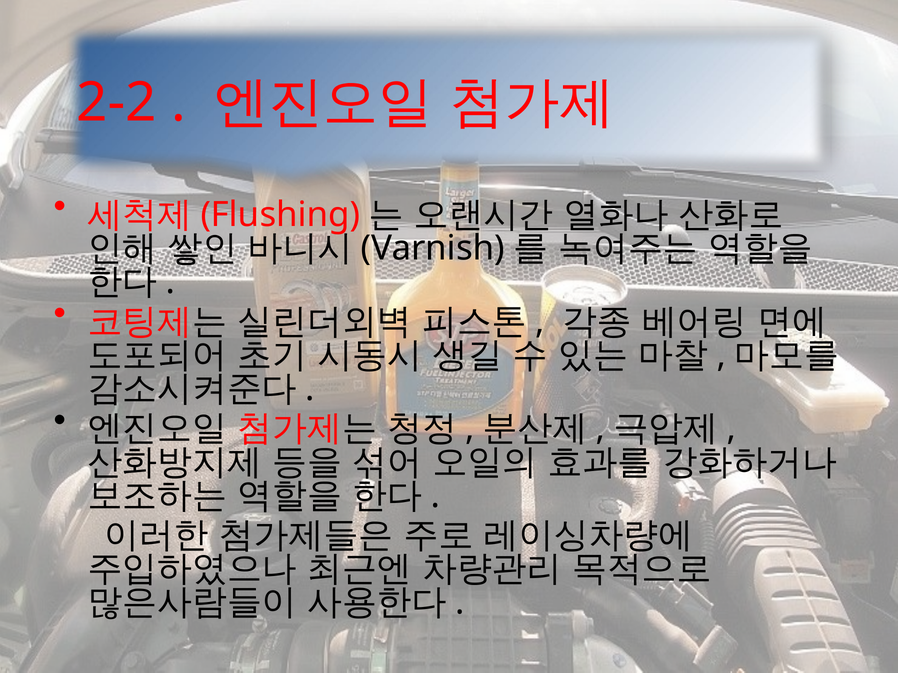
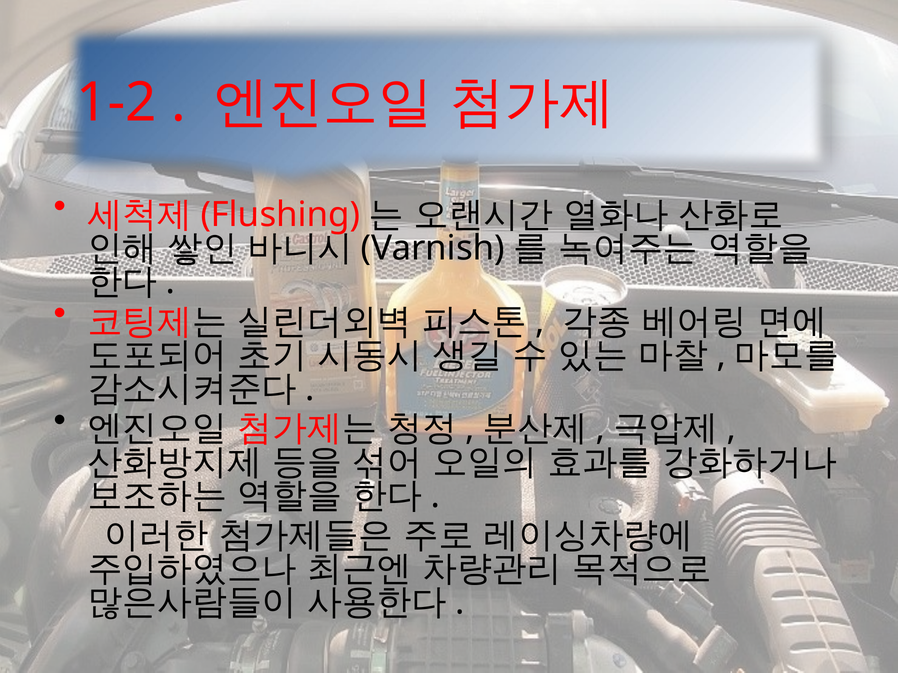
2-2: 2-2 -> 1-2
